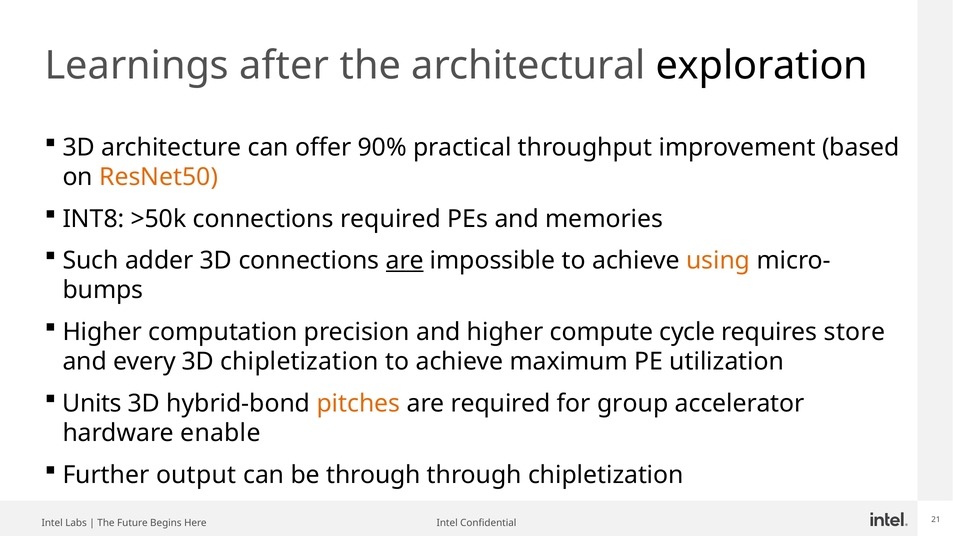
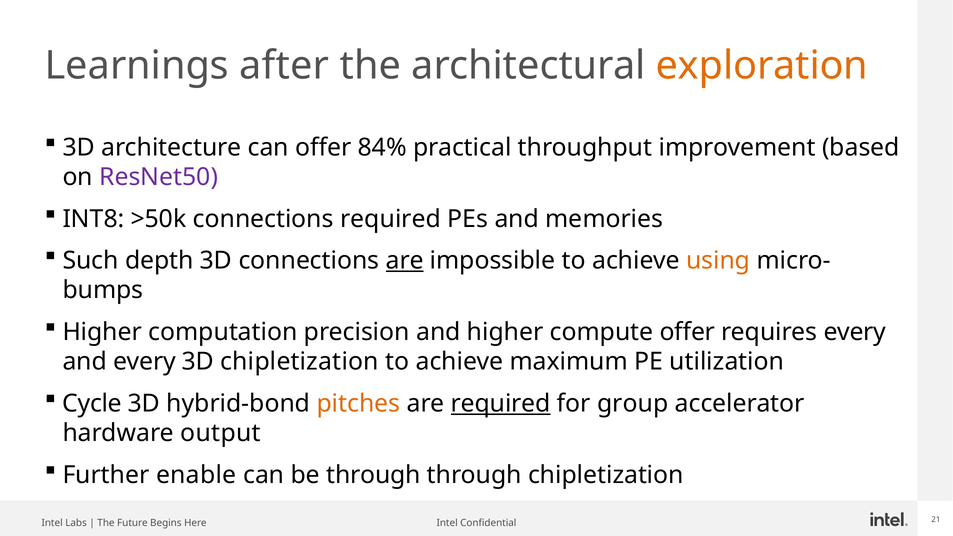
exploration colour: black -> orange
90%: 90% -> 84%
ResNet50 colour: orange -> purple
adder: adder -> depth
compute cycle: cycle -> offer
requires store: store -> every
Units: Units -> Cycle
required at (501, 403) underline: none -> present
enable: enable -> output
output: output -> enable
